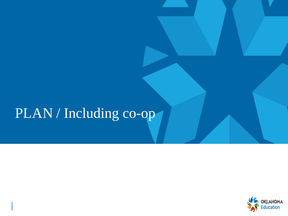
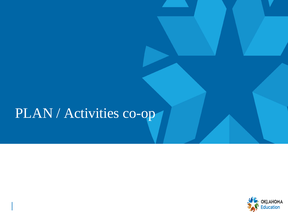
Including: Including -> Activities
